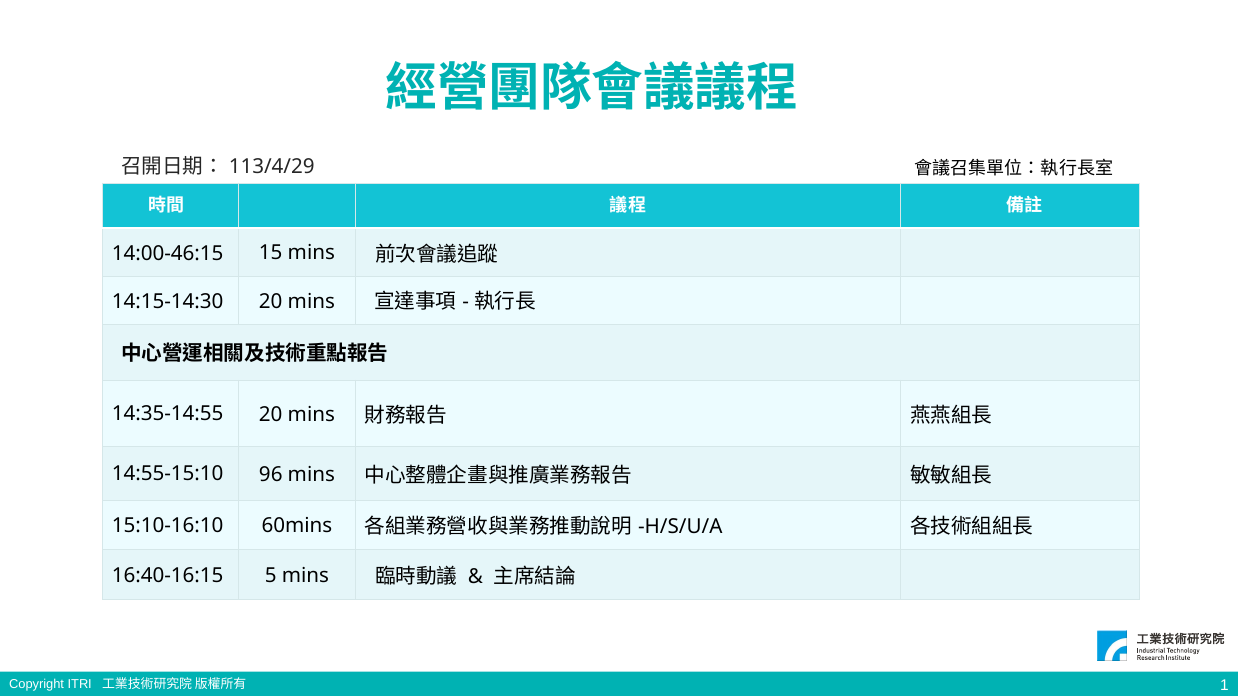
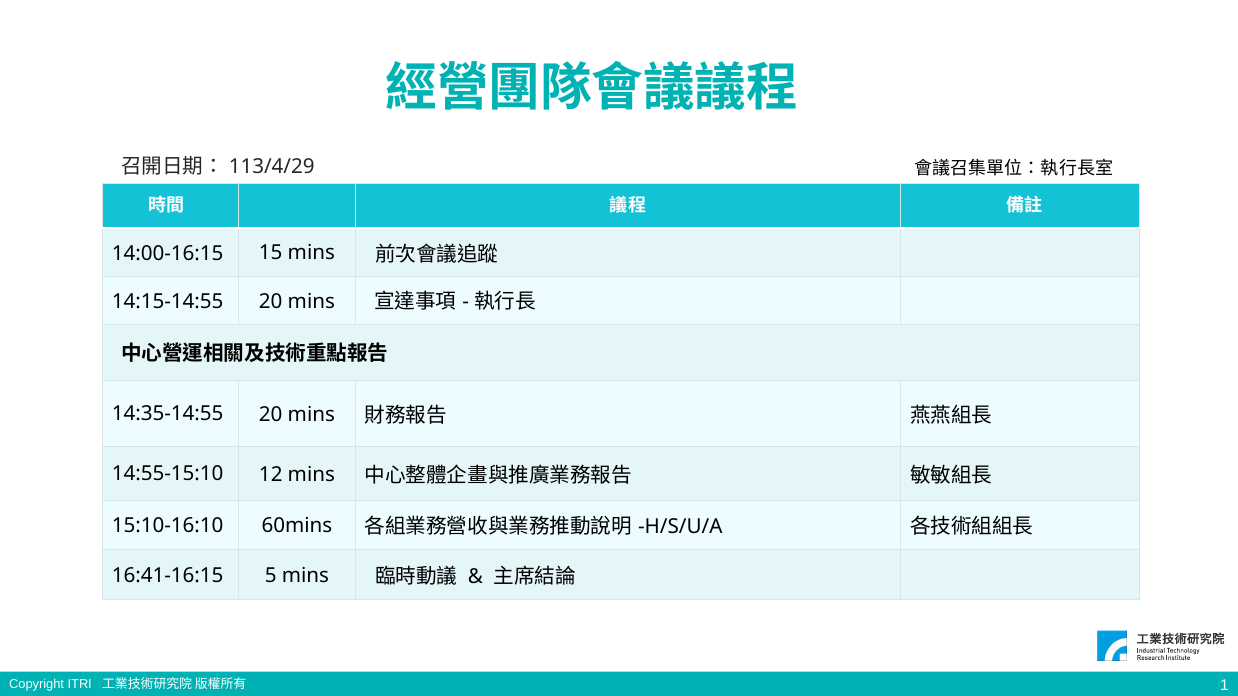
14:00-46:15: 14:00-46:15 -> 14:00-16:15
14:15-14:30: 14:15-14:30 -> 14:15-14:55
96: 96 -> 12
16:40-16:15: 16:40-16:15 -> 16:41-16:15
